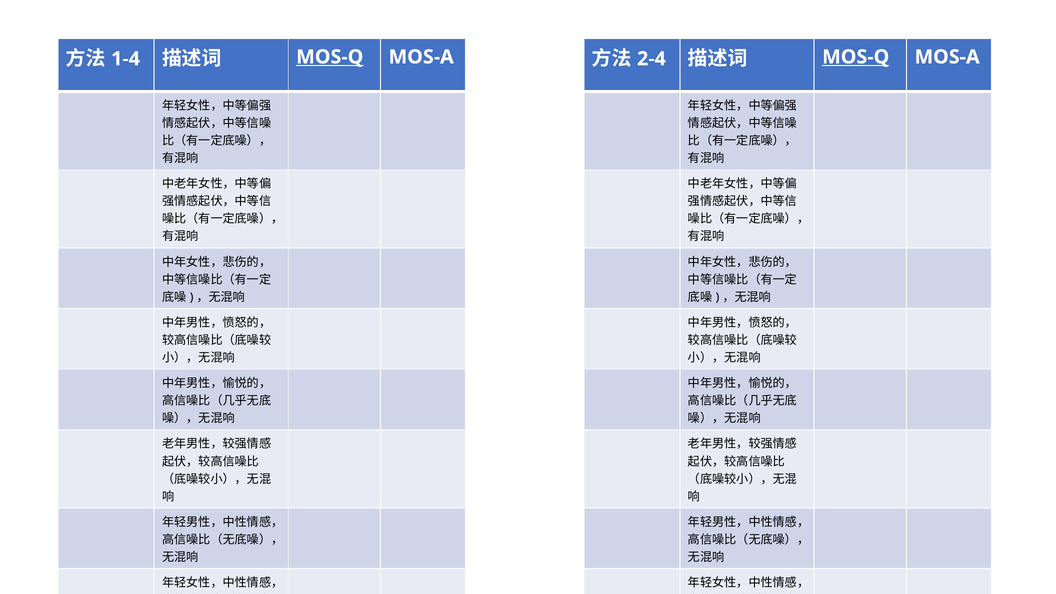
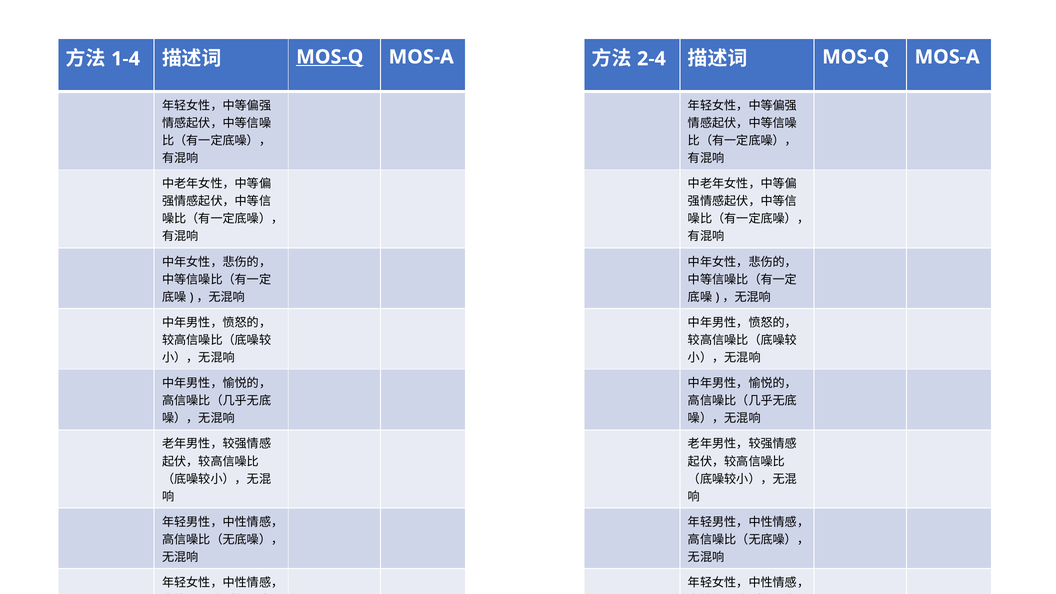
MOS-Q at (856, 57) underline: present -> none
